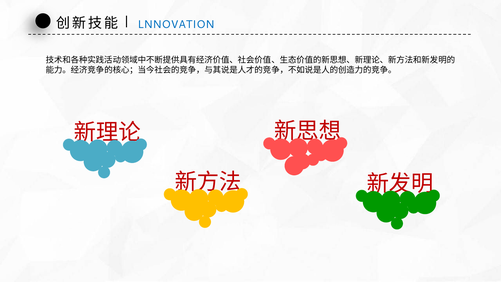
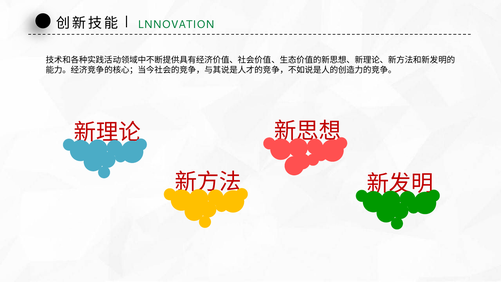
LNNOVATION colour: blue -> green
